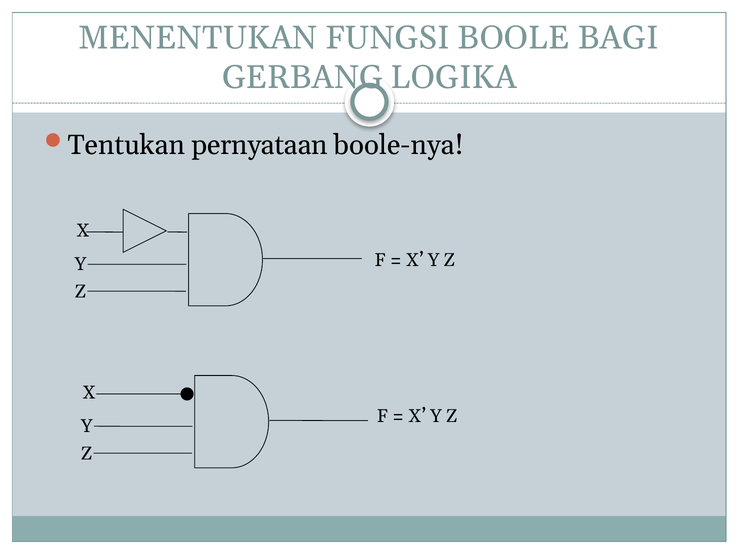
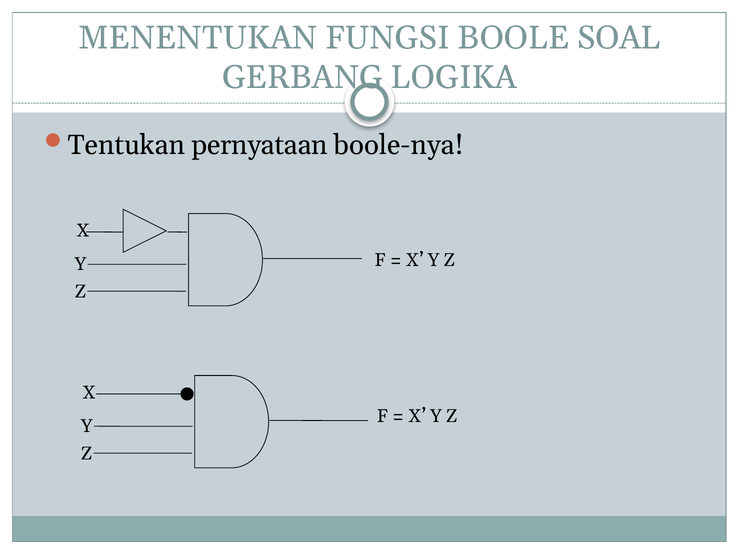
BAGI: BAGI -> SOAL
